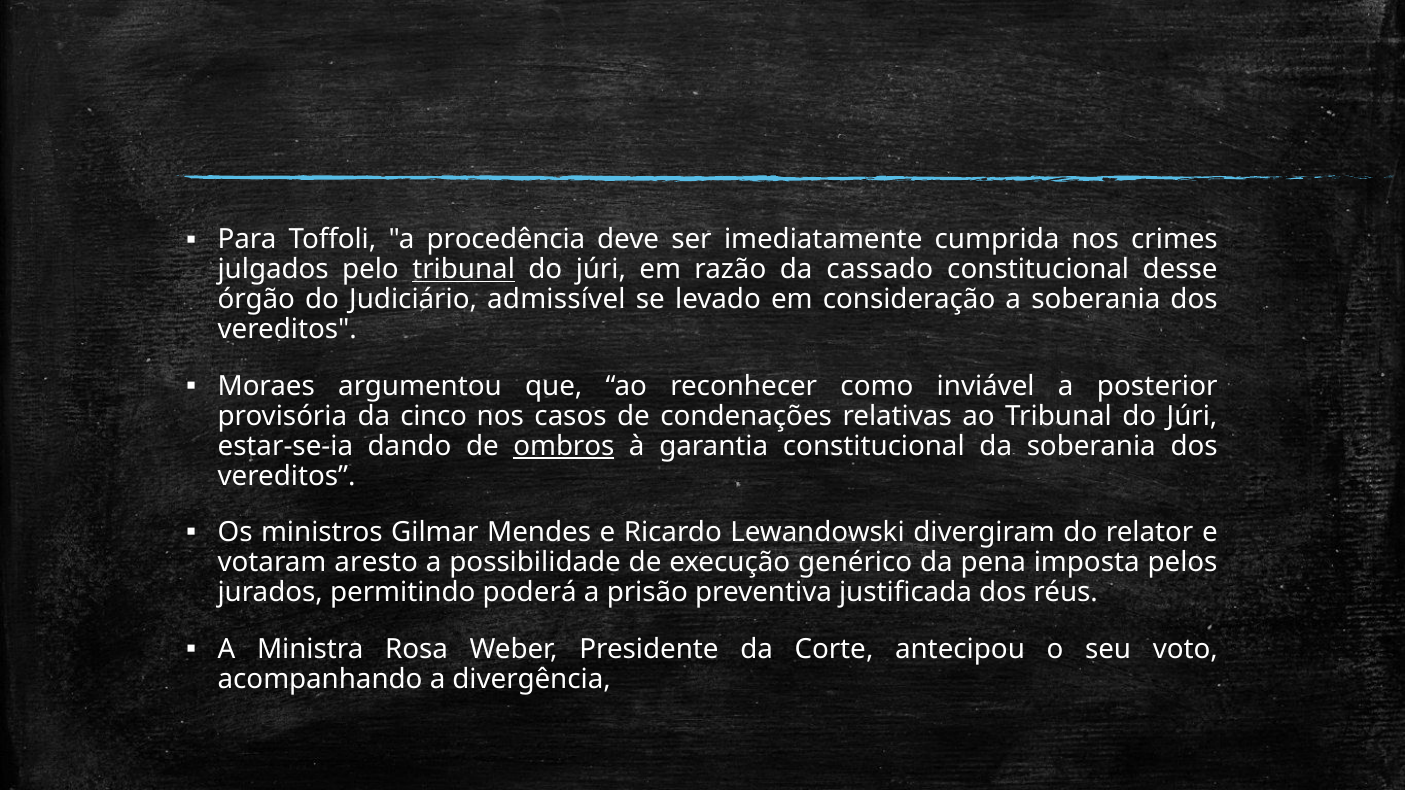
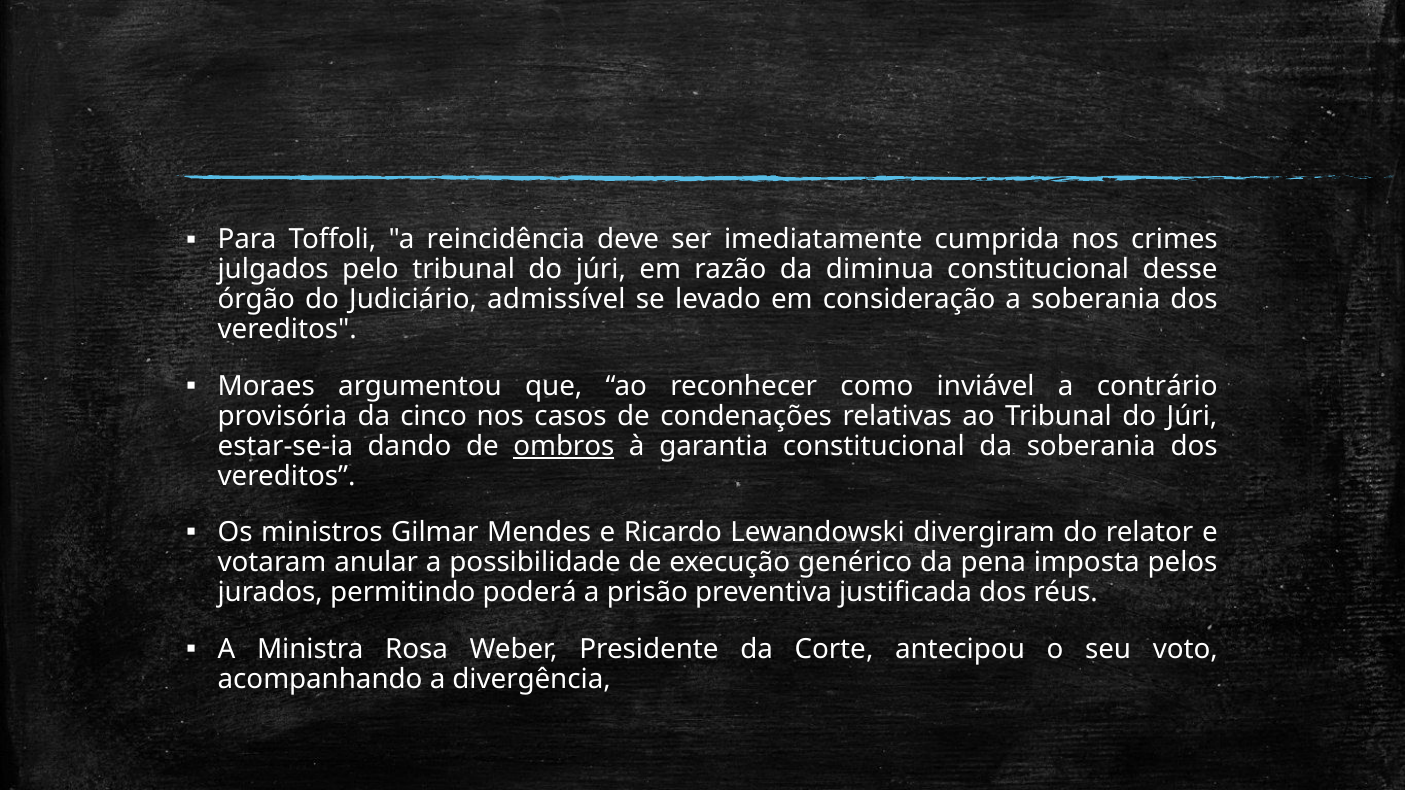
procedência: procedência -> reincidência
tribunal at (464, 270) underline: present -> none
cassado: cassado -> diminua
posterior: posterior -> contrário
aresto: aresto -> anular
